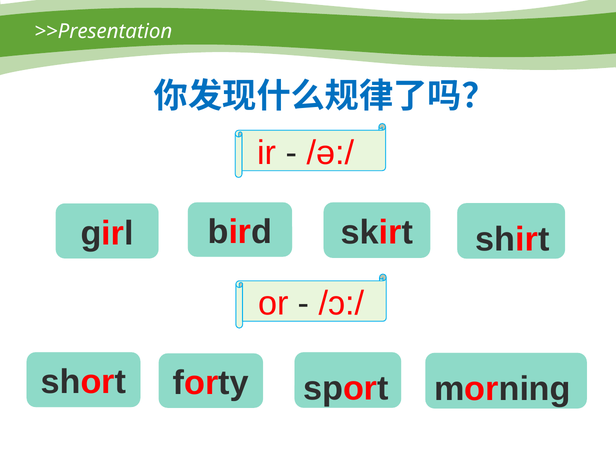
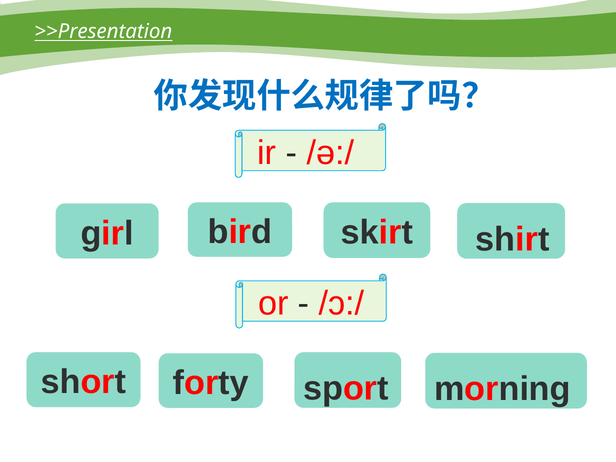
>>Presentation underline: none -> present
